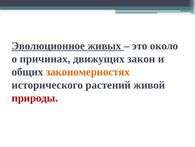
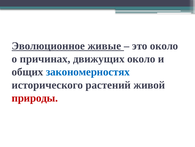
живых: живых -> живые
движущих закон: закон -> около
закономерностях colour: orange -> blue
